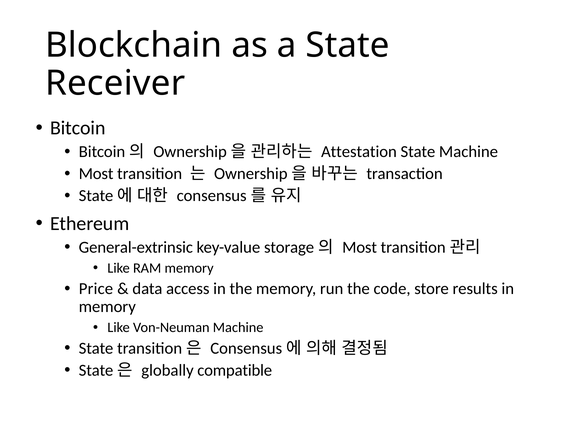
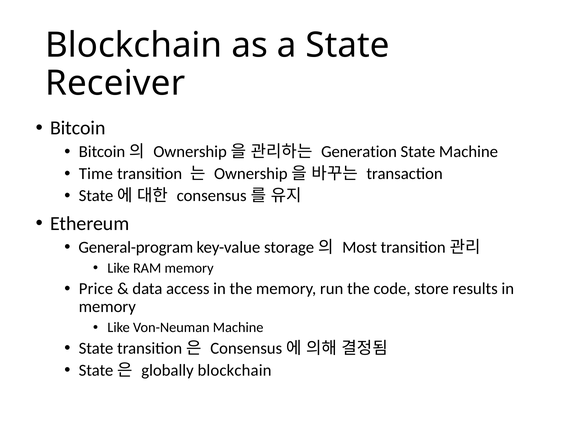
Attestation: Attestation -> Generation
Most at (96, 174): Most -> Time
General-extrinsic: General-extrinsic -> General-program
globally compatible: compatible -> blockchain
